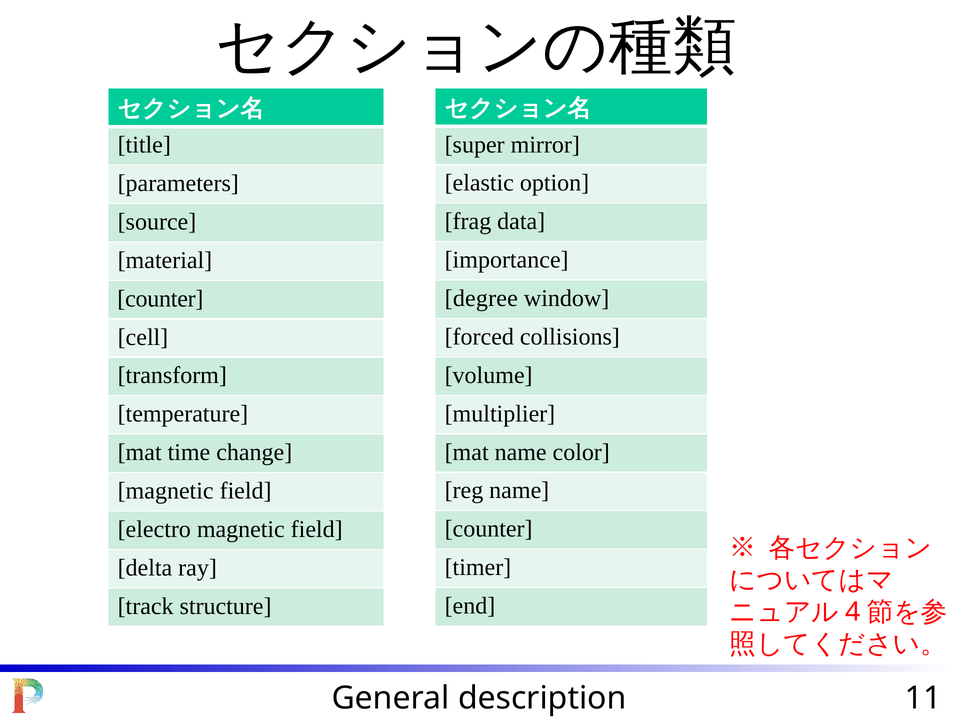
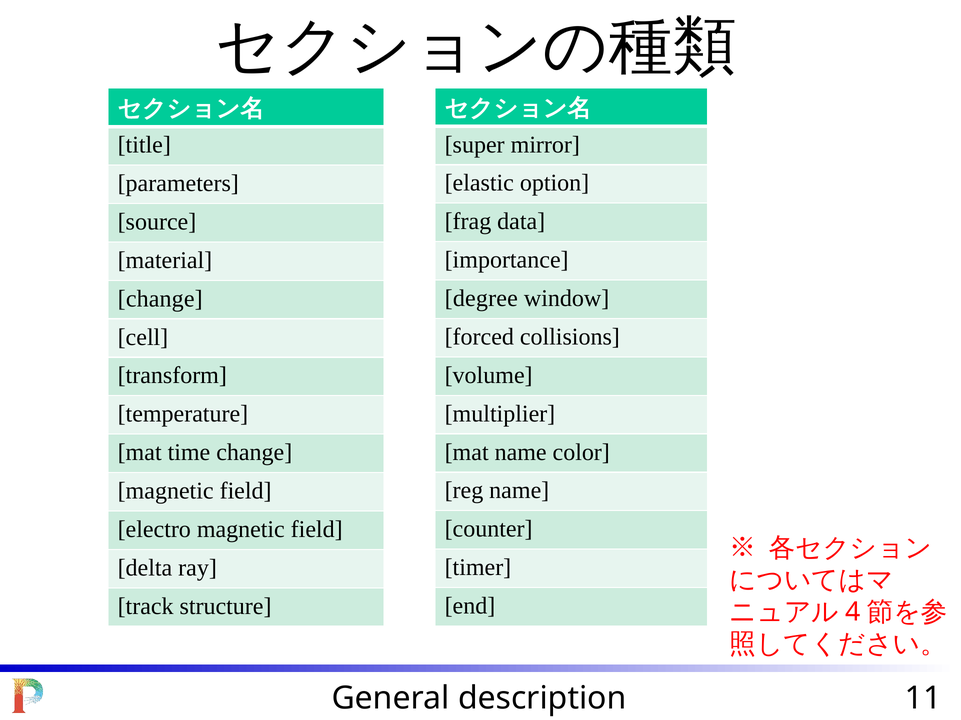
counter at (160, 299): counter -> change
